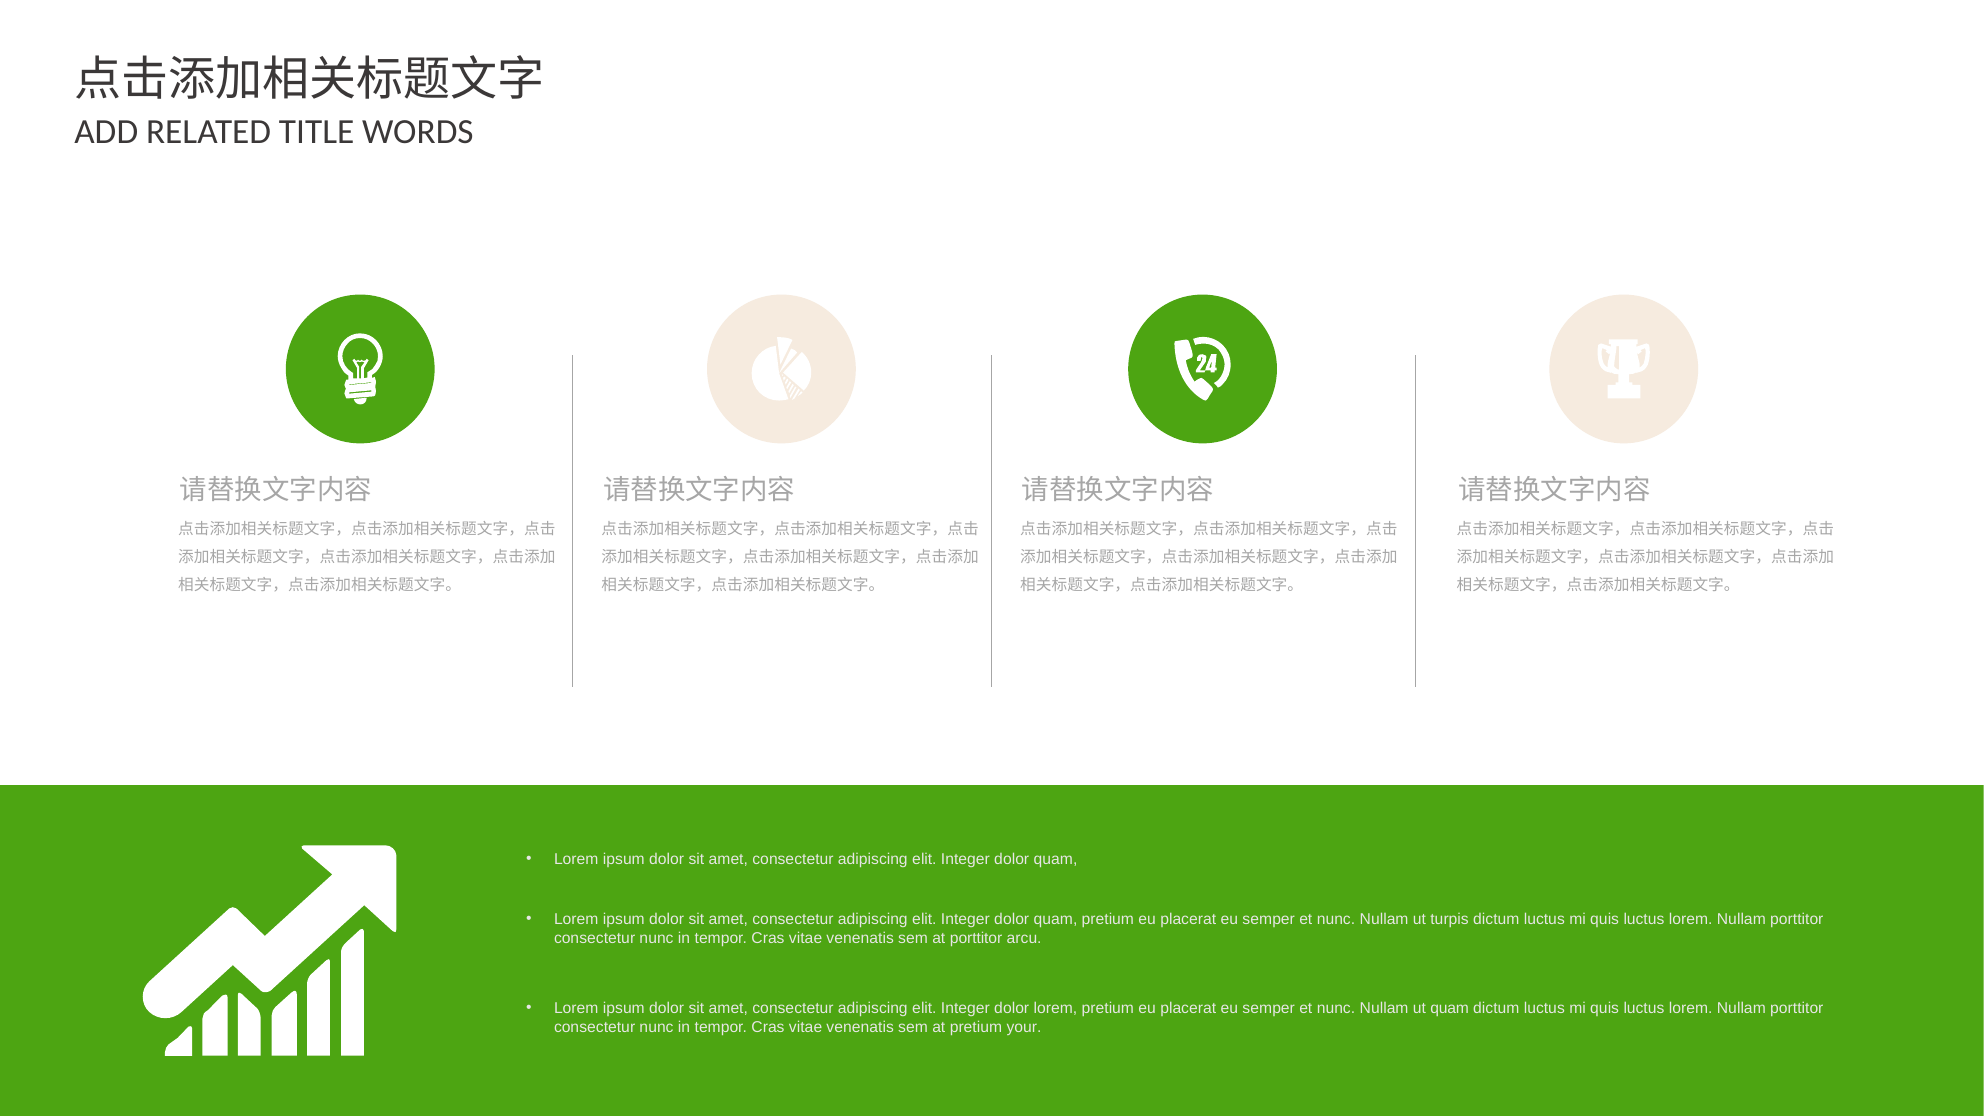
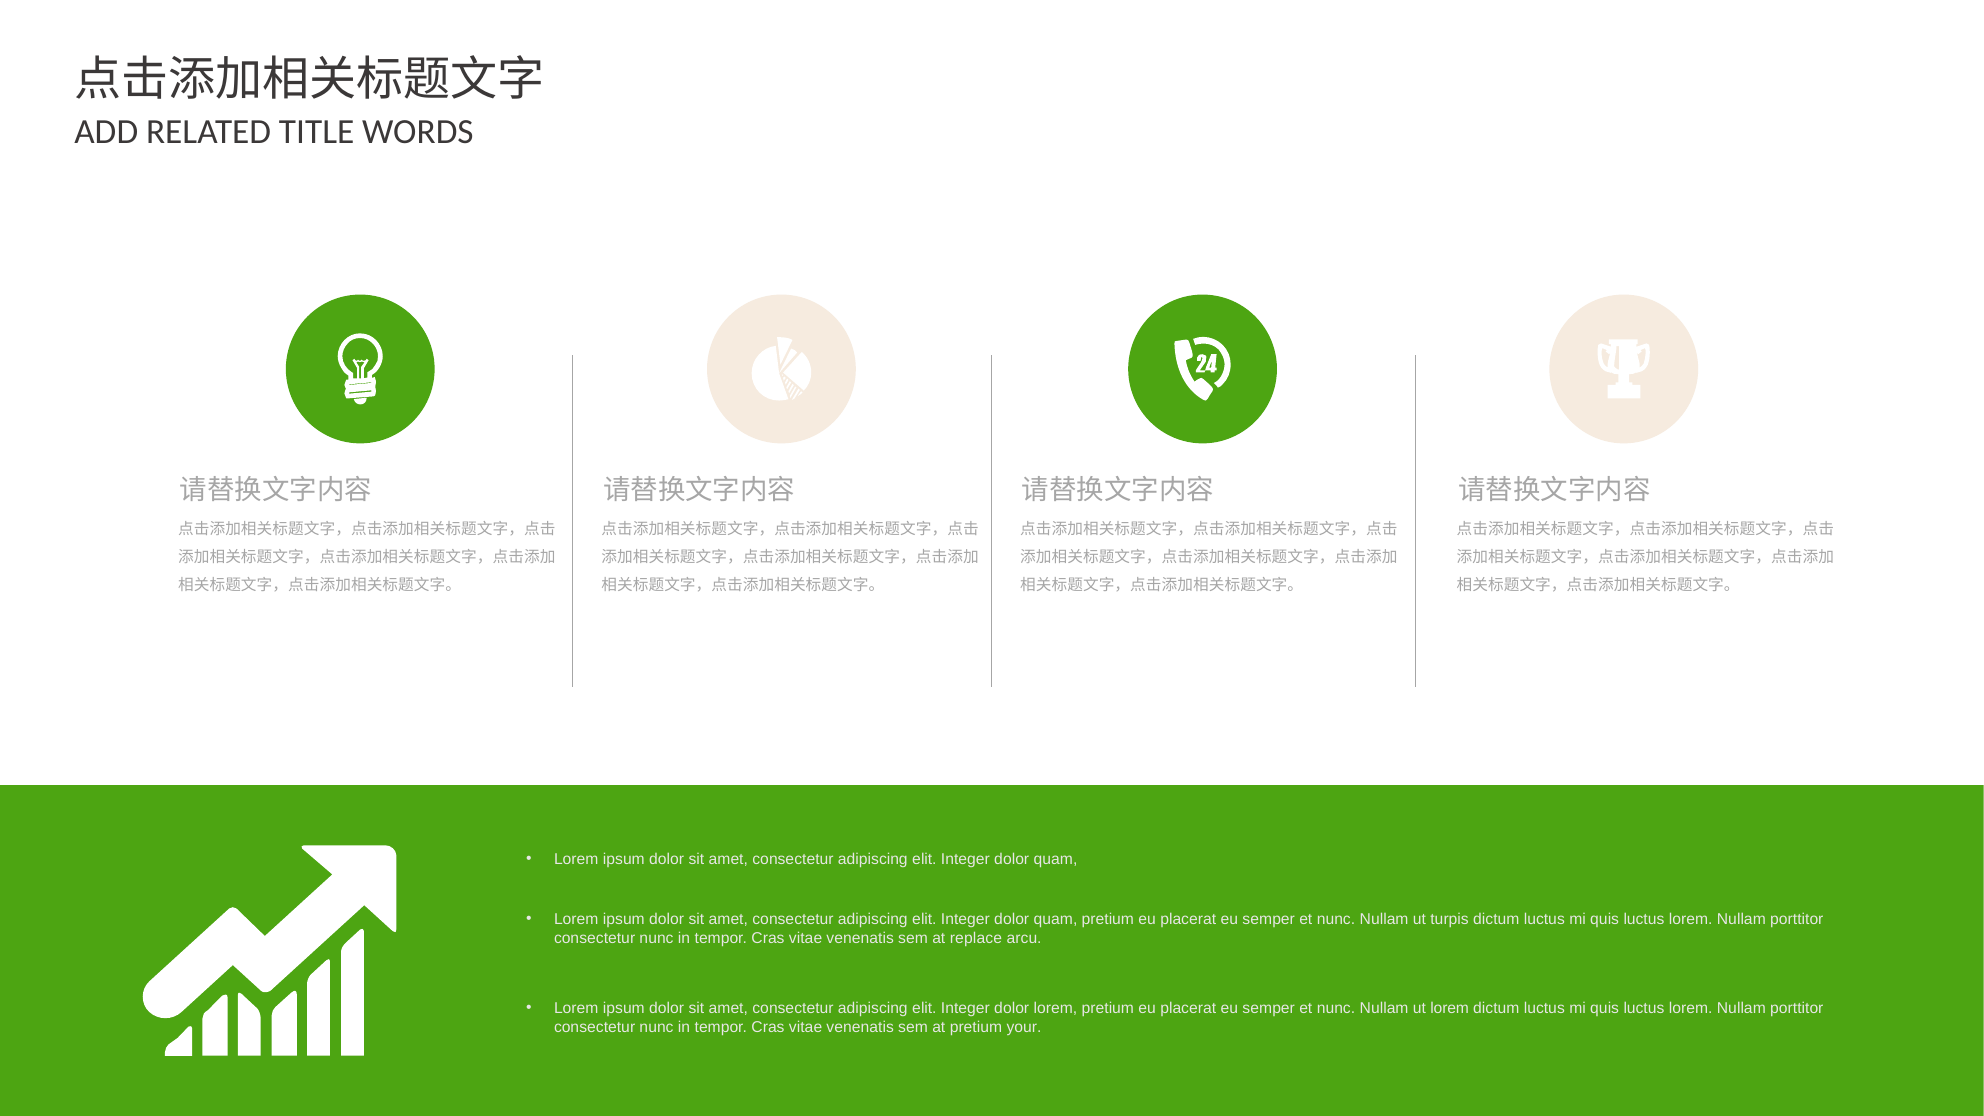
at porttitor: porttitor -> replace
ut quam: quam -> lorem
